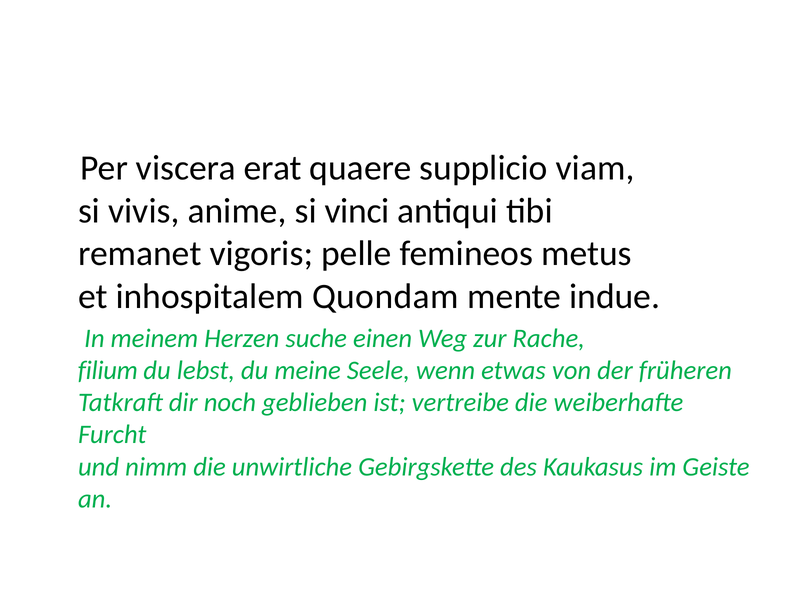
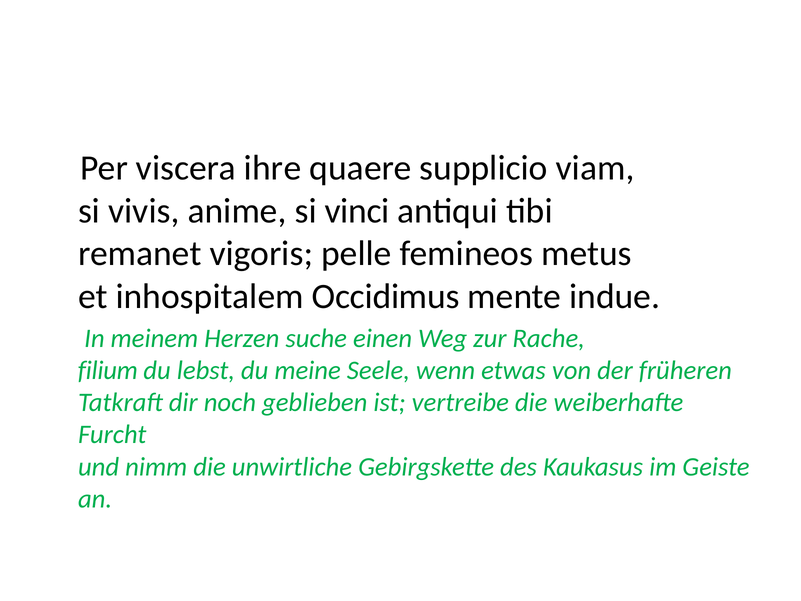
erat: erat -> ihre
Quondam: Quondam -> Occidimus
